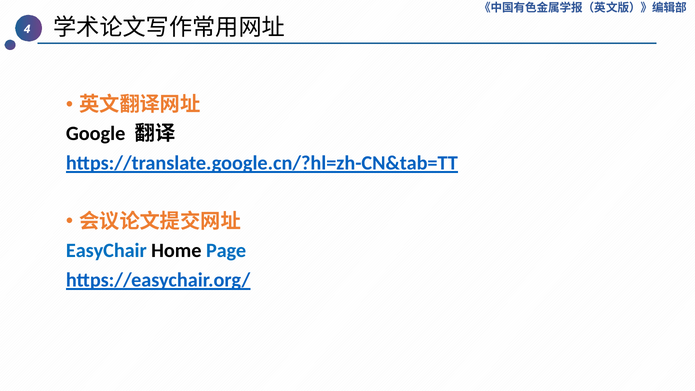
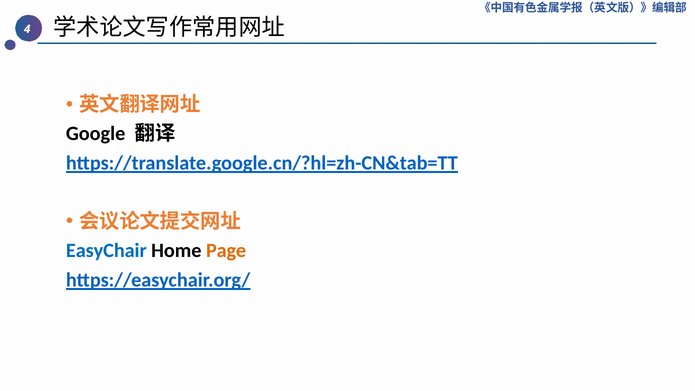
Page colour: blue -> orange
